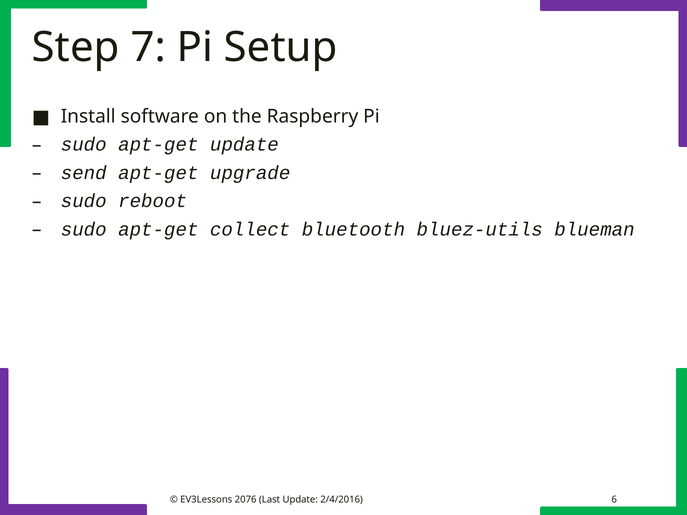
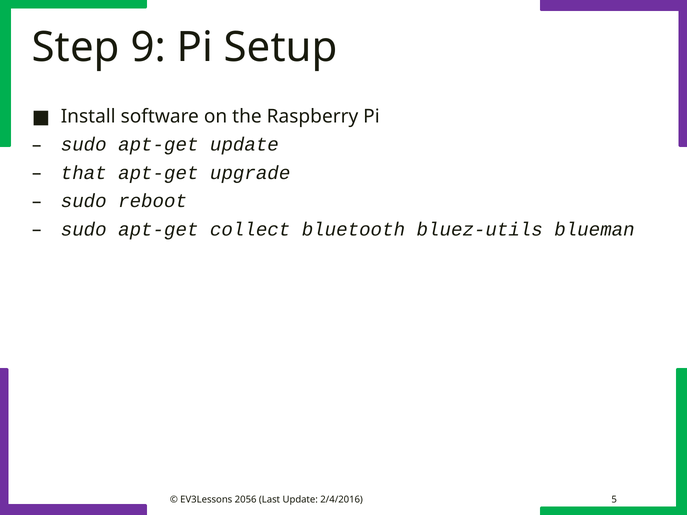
7: 7 -> 9
send: send -> that
2076: 2076 -> 2056
6: 6 -> 5
